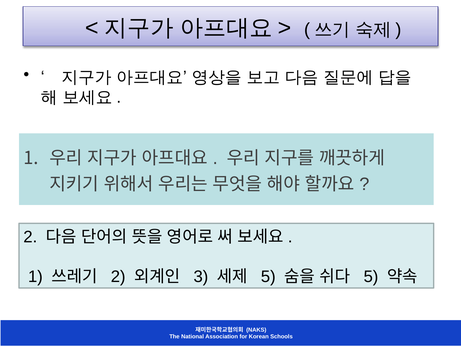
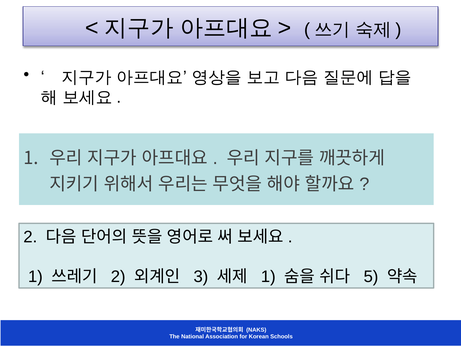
5 at (268, 277): 5 -> 1
